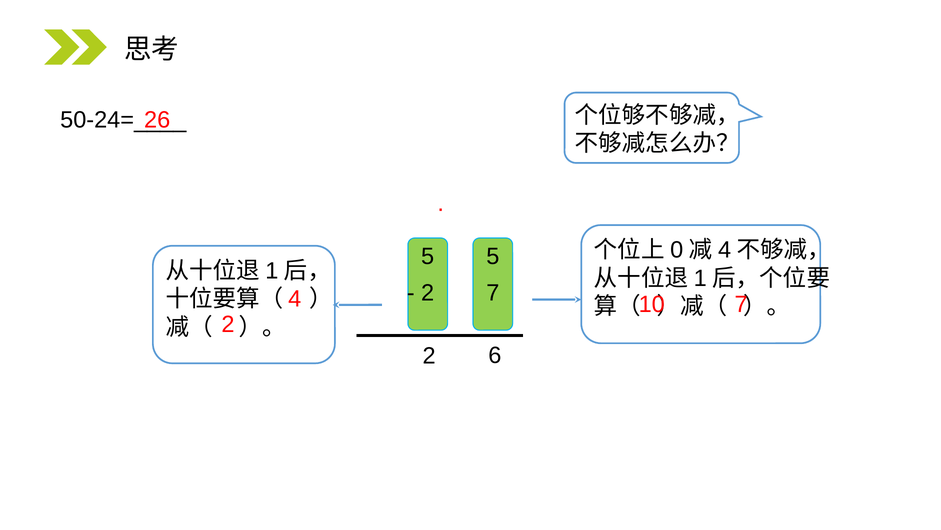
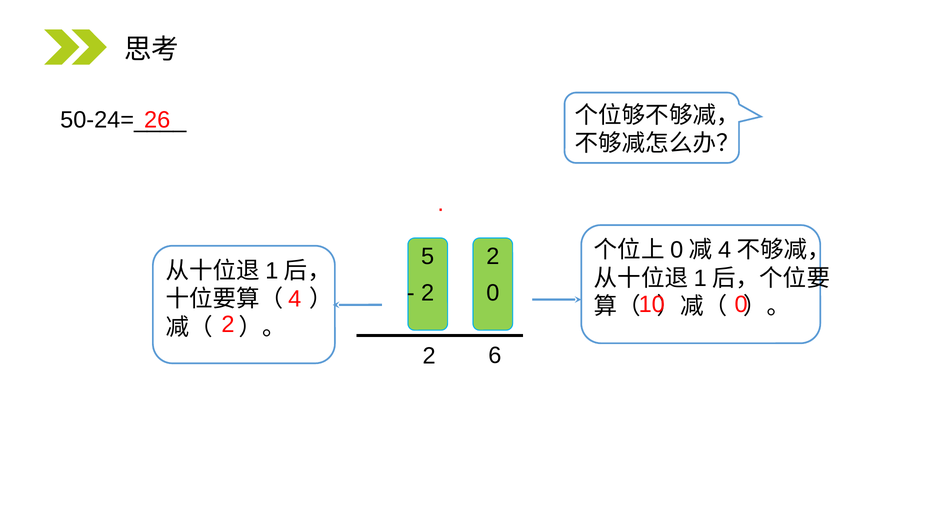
5 5: 5 -> 2
2 7: 7 -> 0
10 7: 7 -> 0
